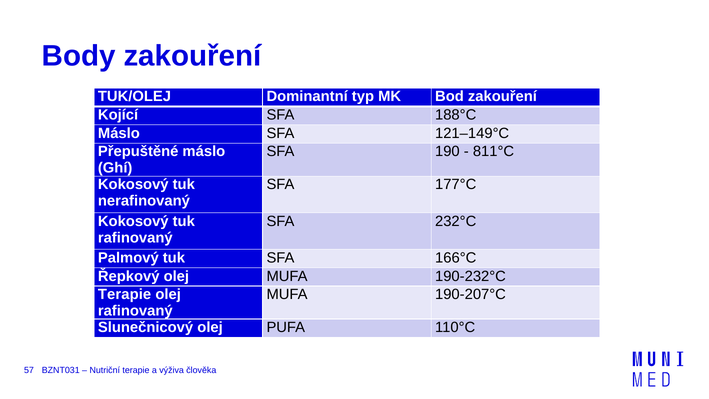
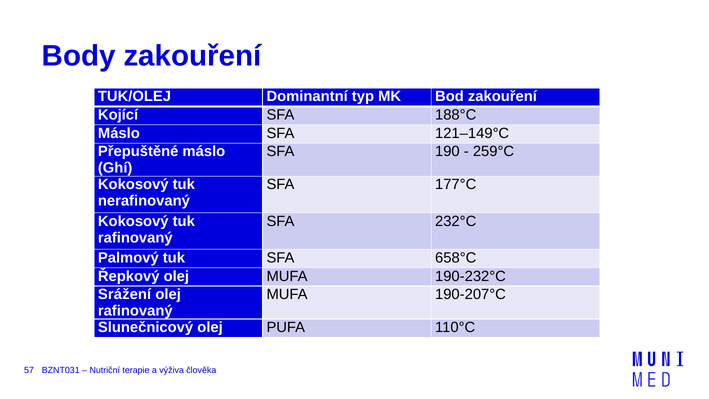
811°C: 811°C -> 259°C
166°C: 166°C -> 658°C
Terapie at (125, 294): Terapie -> Srážení
